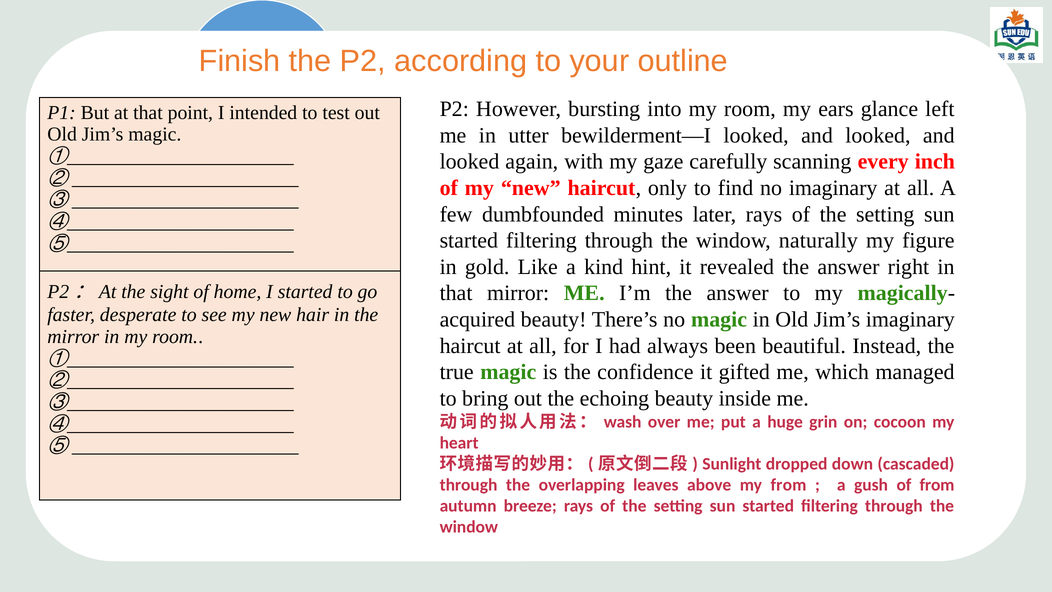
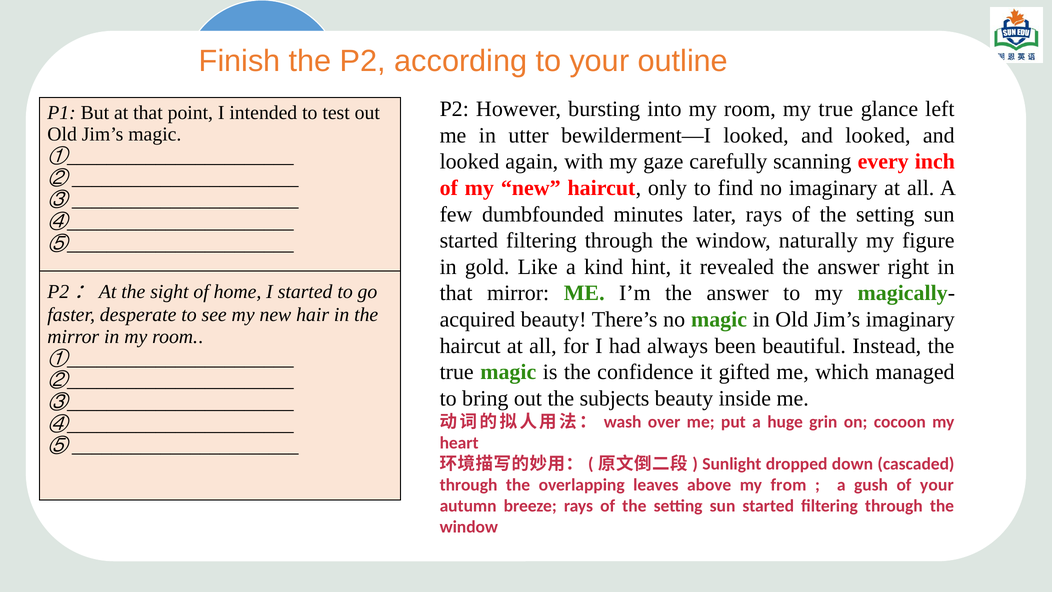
my ears: ears -> true
echoing: echoing -> subjects
of from: from -> your
